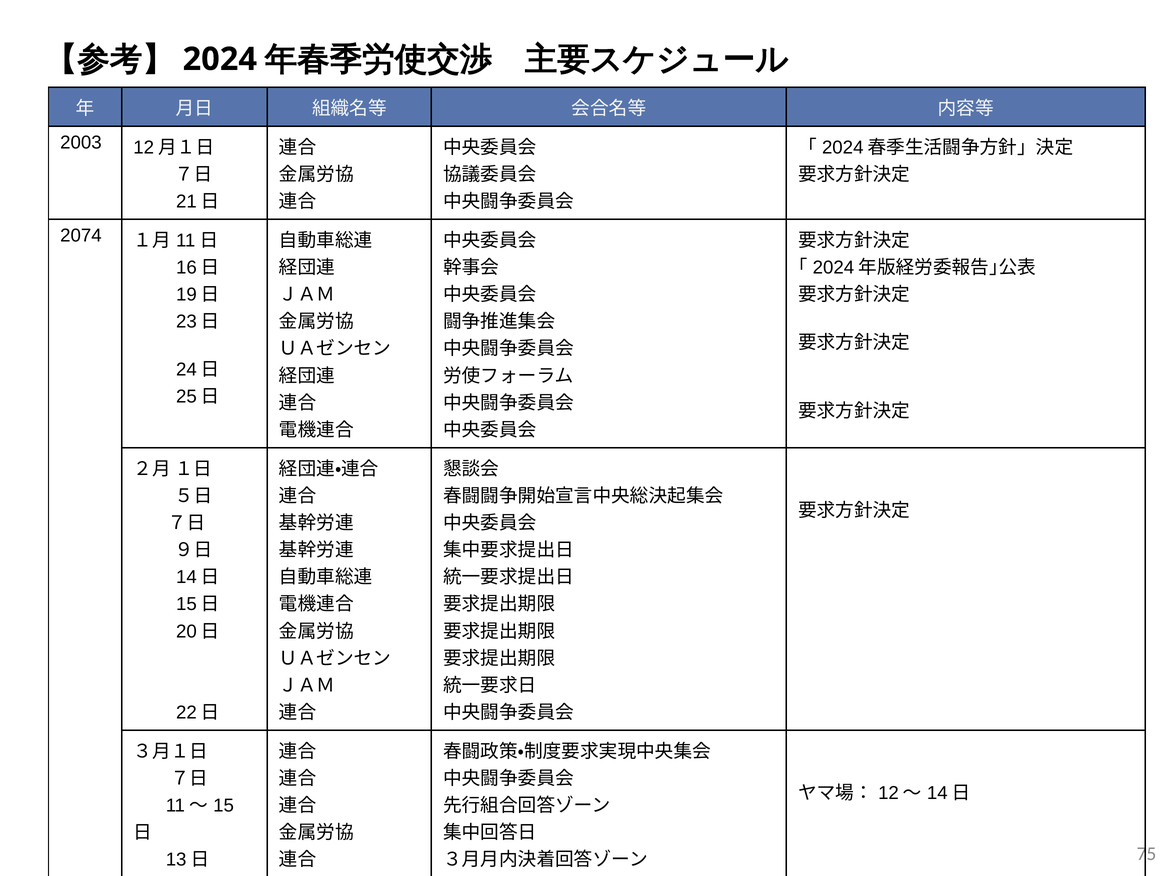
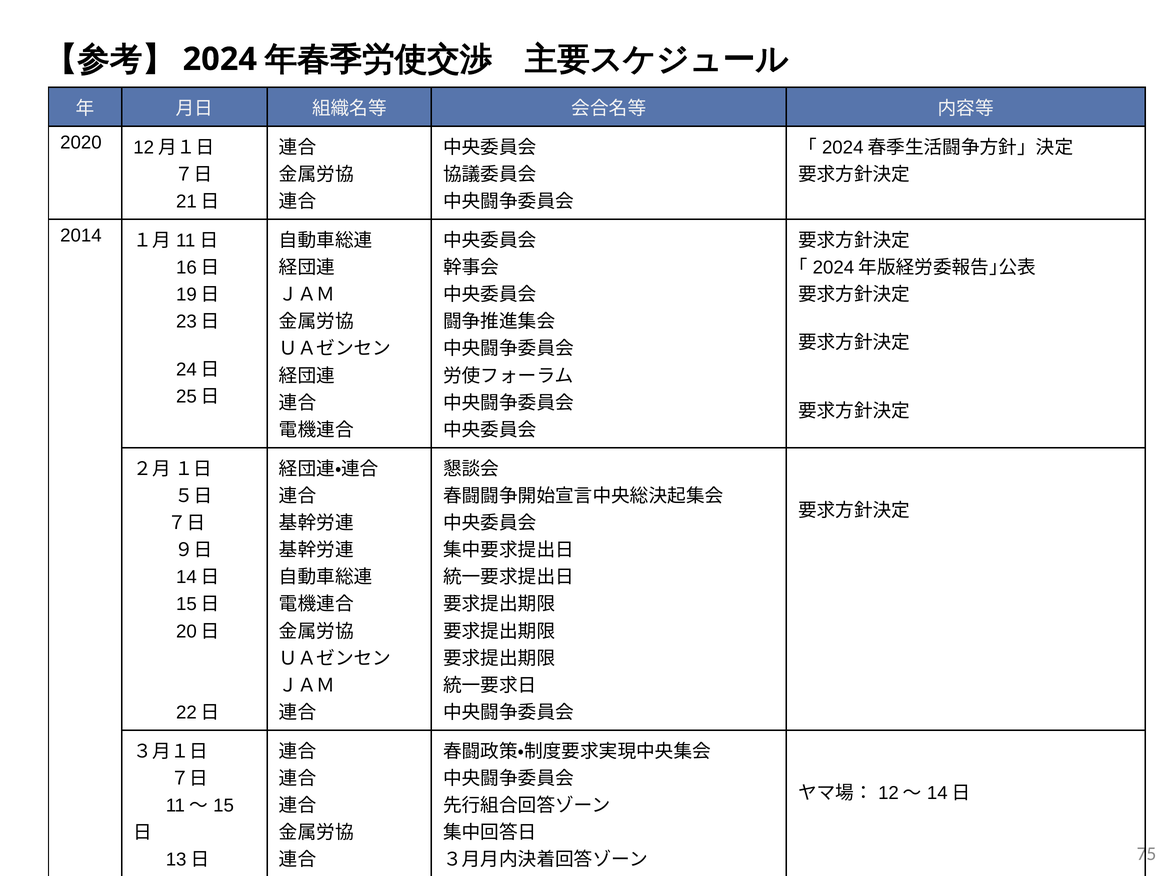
2003: 2003 -> 2020
2074: 2074 -> 2014
